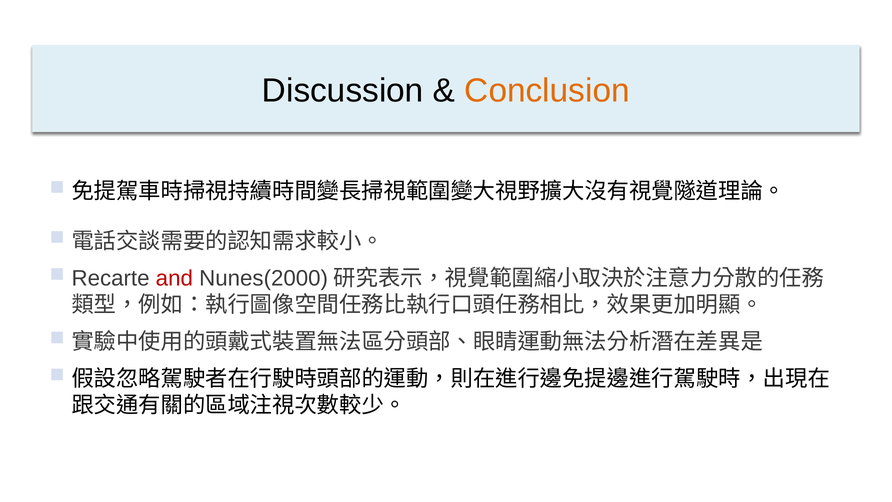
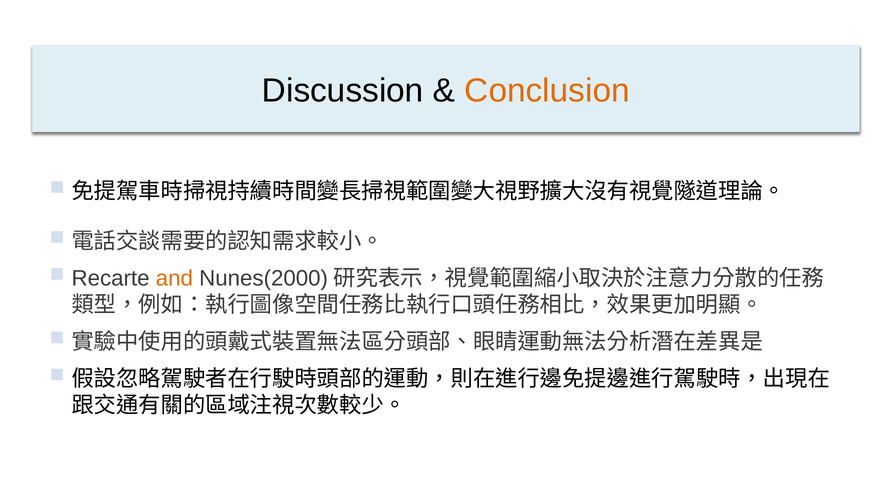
and colour: red -> orange
